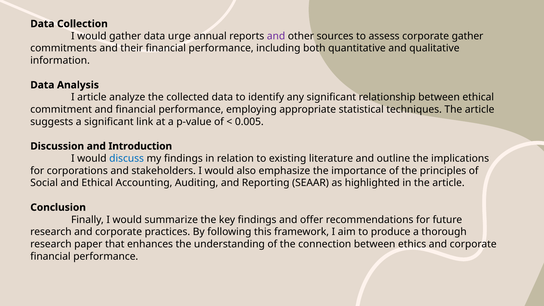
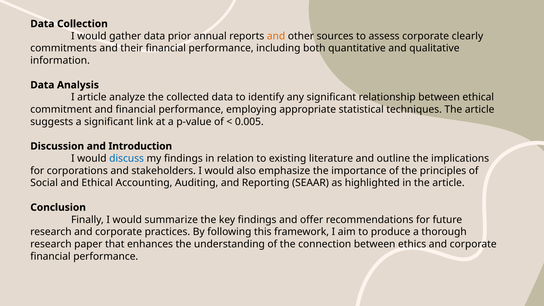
urge: urge -> prior
and at (276, 36) colour: purple -> orange
corporate gather: gather -> clearly
